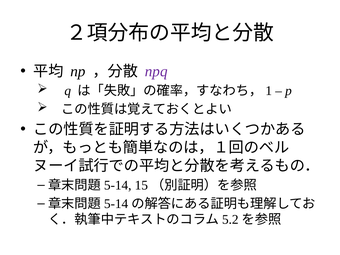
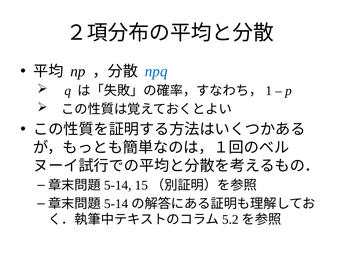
npq colour: purple -> blue
